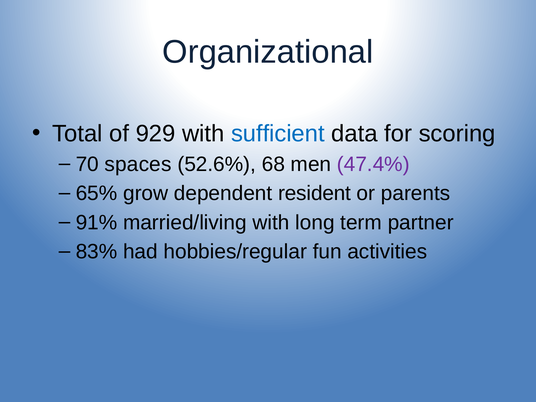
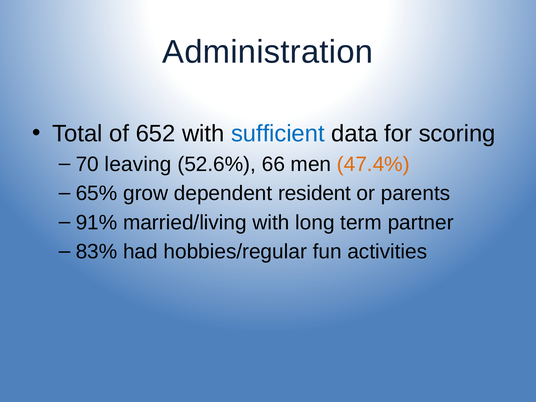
Organizational: Organizational -> Administration
929: 929 -> 652
spaces: spaces -> leaving
68: 68 -> 66
47.4% colour: purple -> orange
